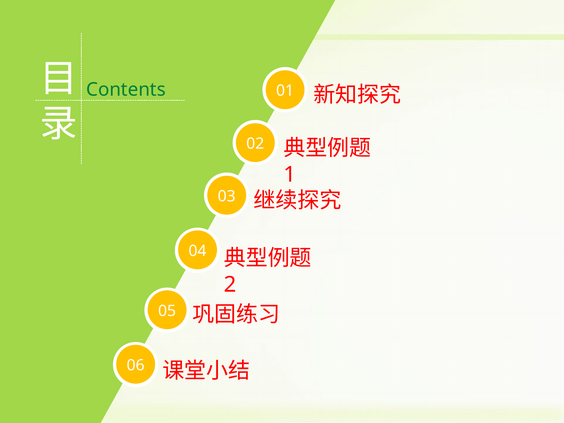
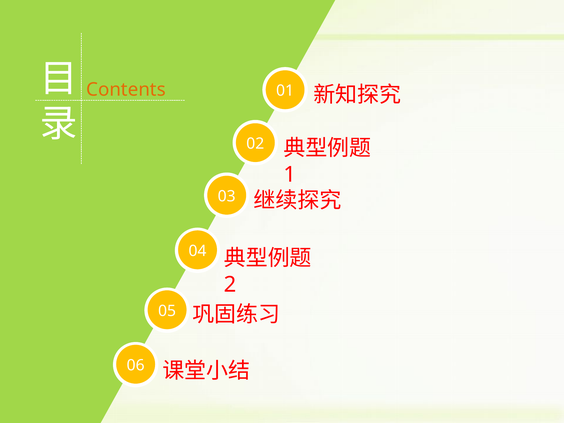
Contents colour: green -> orange
